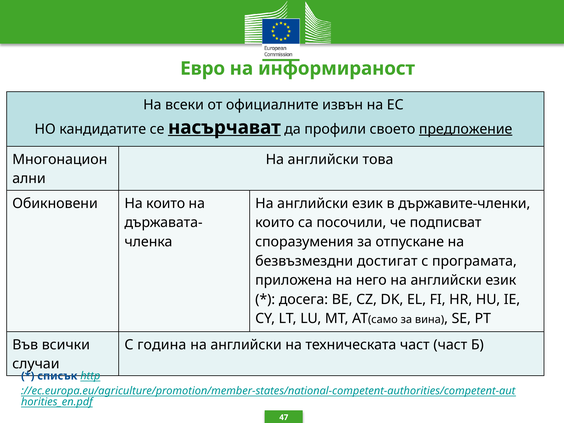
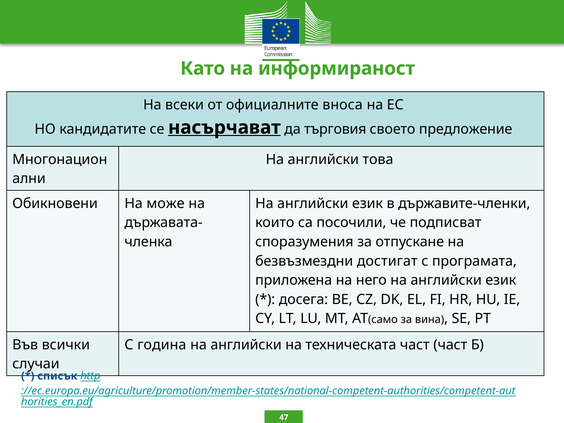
Евро: Евро -> Като
извън: извън -> вноса
профили: профили -> търговия
предложение underline: present -> none
На които: които -> може
